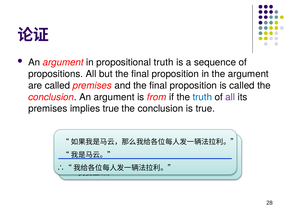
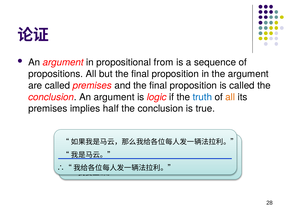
propositional truth: truth -> from
from: from -> logic
all at (230, 97) colour: purple -> orange
implies true: true -> half
